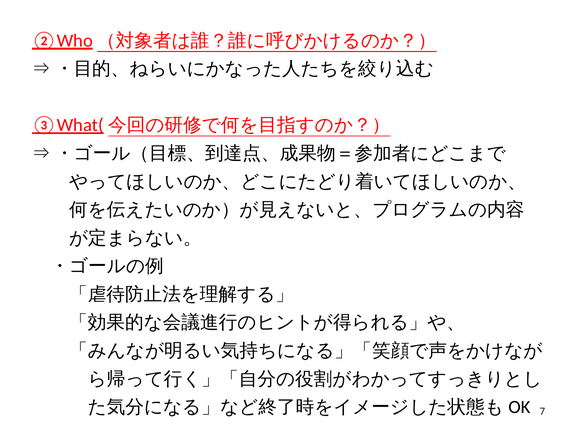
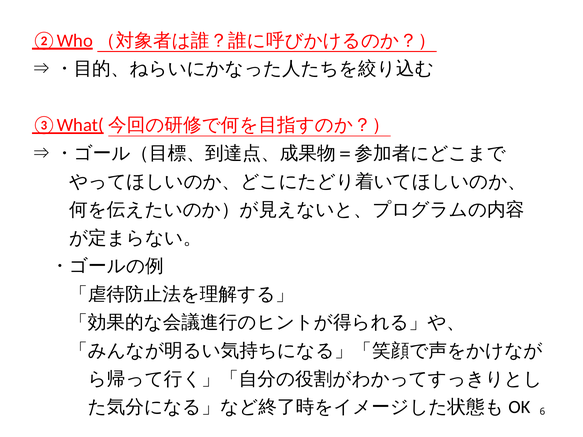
7: 7 -> 6
